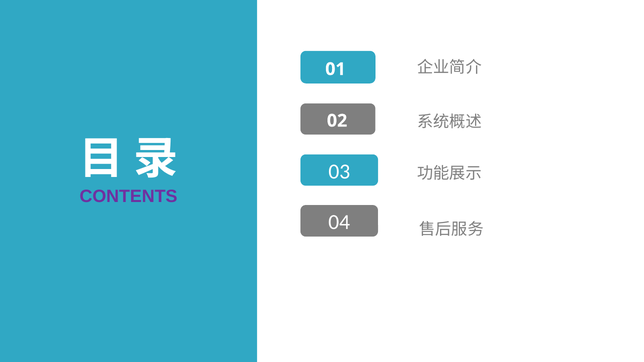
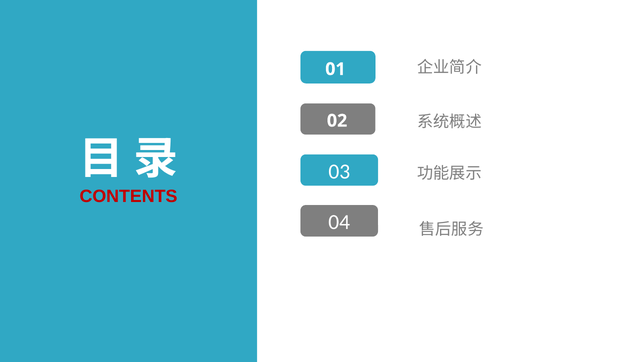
CONTENTS colour: purple -> red
